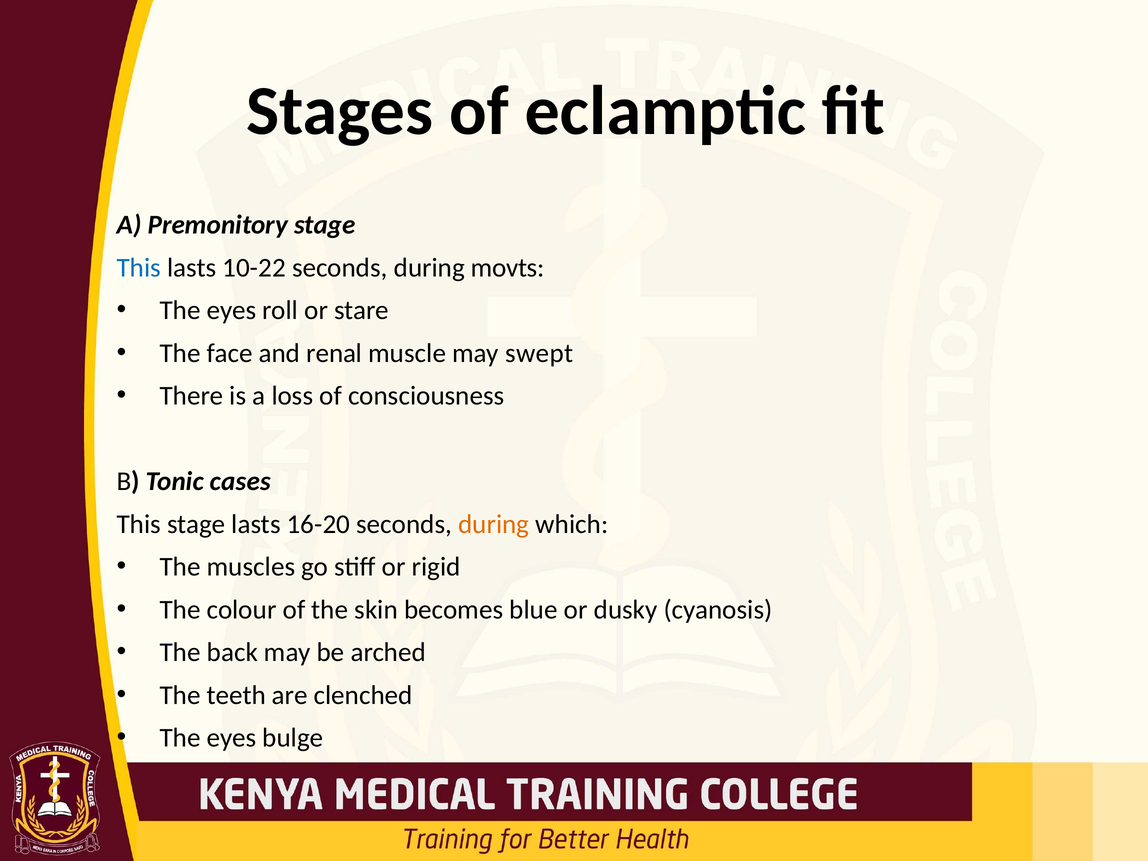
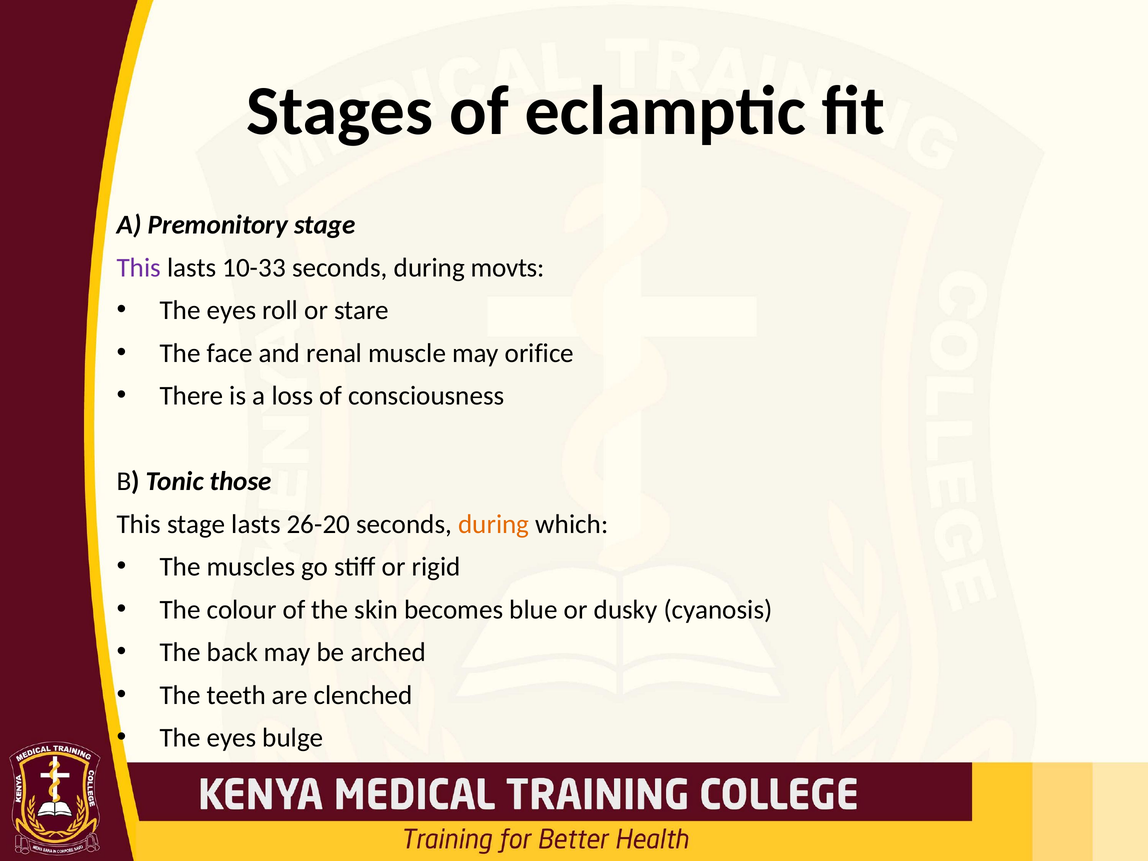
This at (139, 268) colour: blue -> purple
10-22: 10-22 -> 10-33
swept: swept -> orifice
cases: cases -> those
16-20: 16-20 -> 26-20
